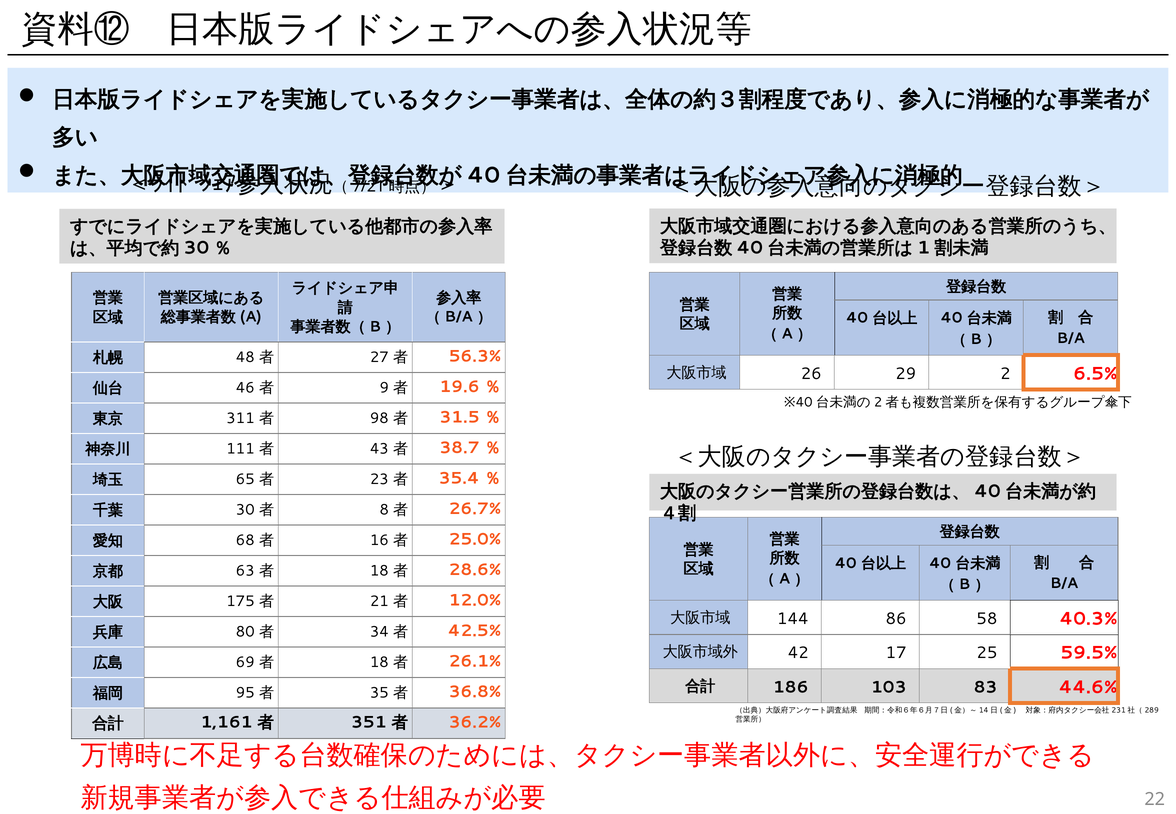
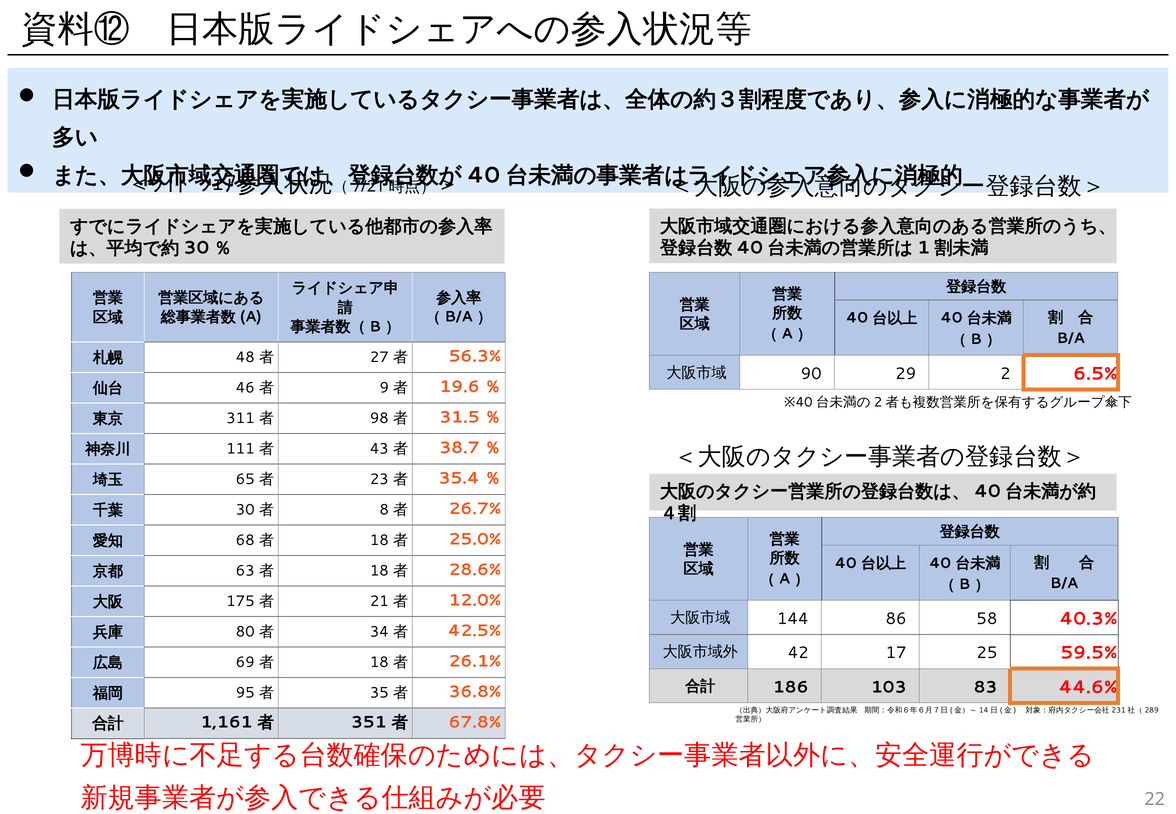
26: 26 -> 90
16 at (379, 540): 16 -> 18
36.2%: 36.2% -> 67.8%
